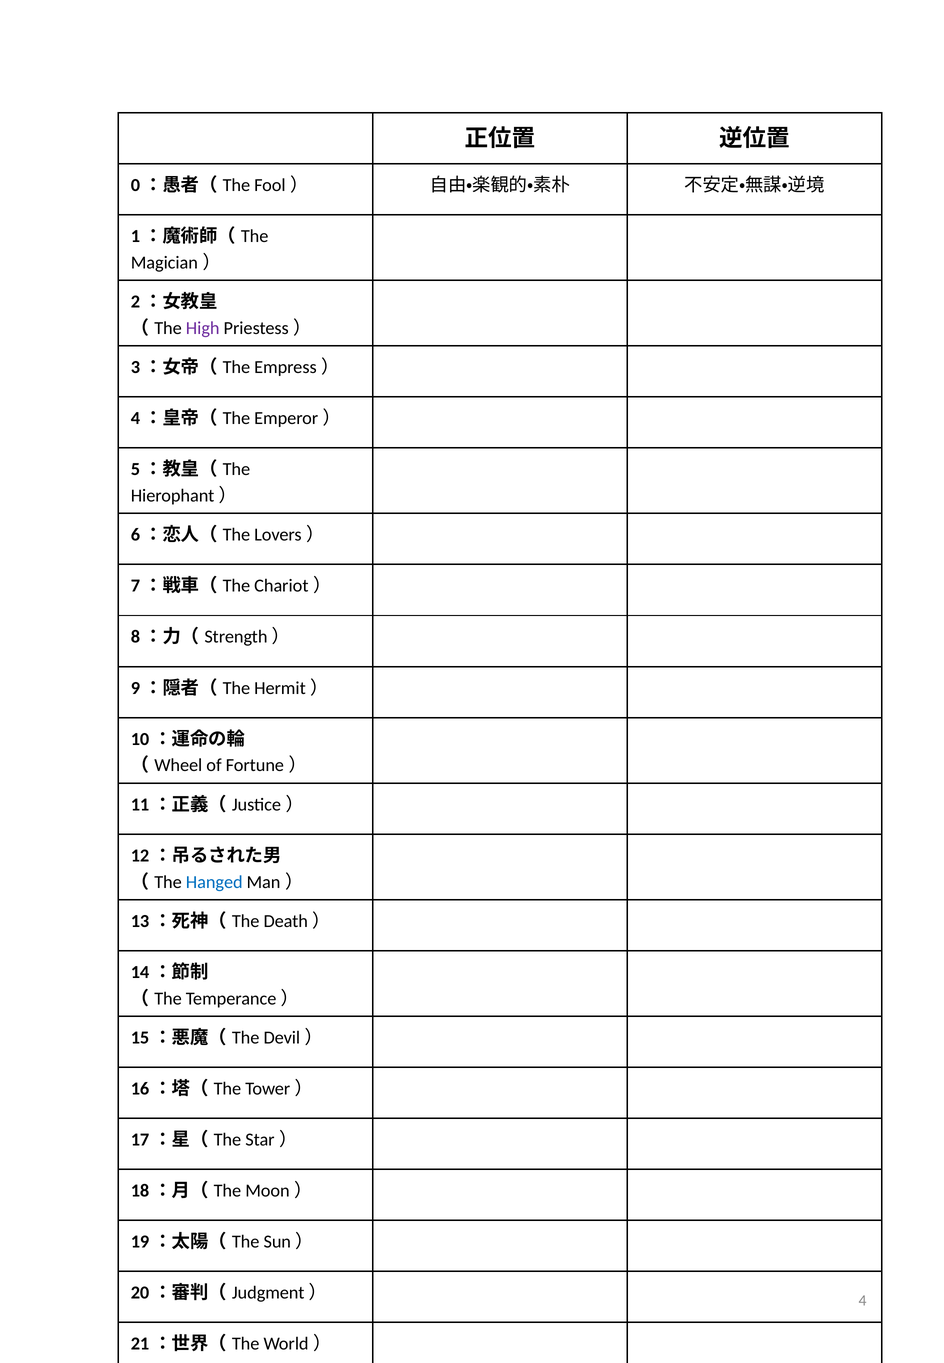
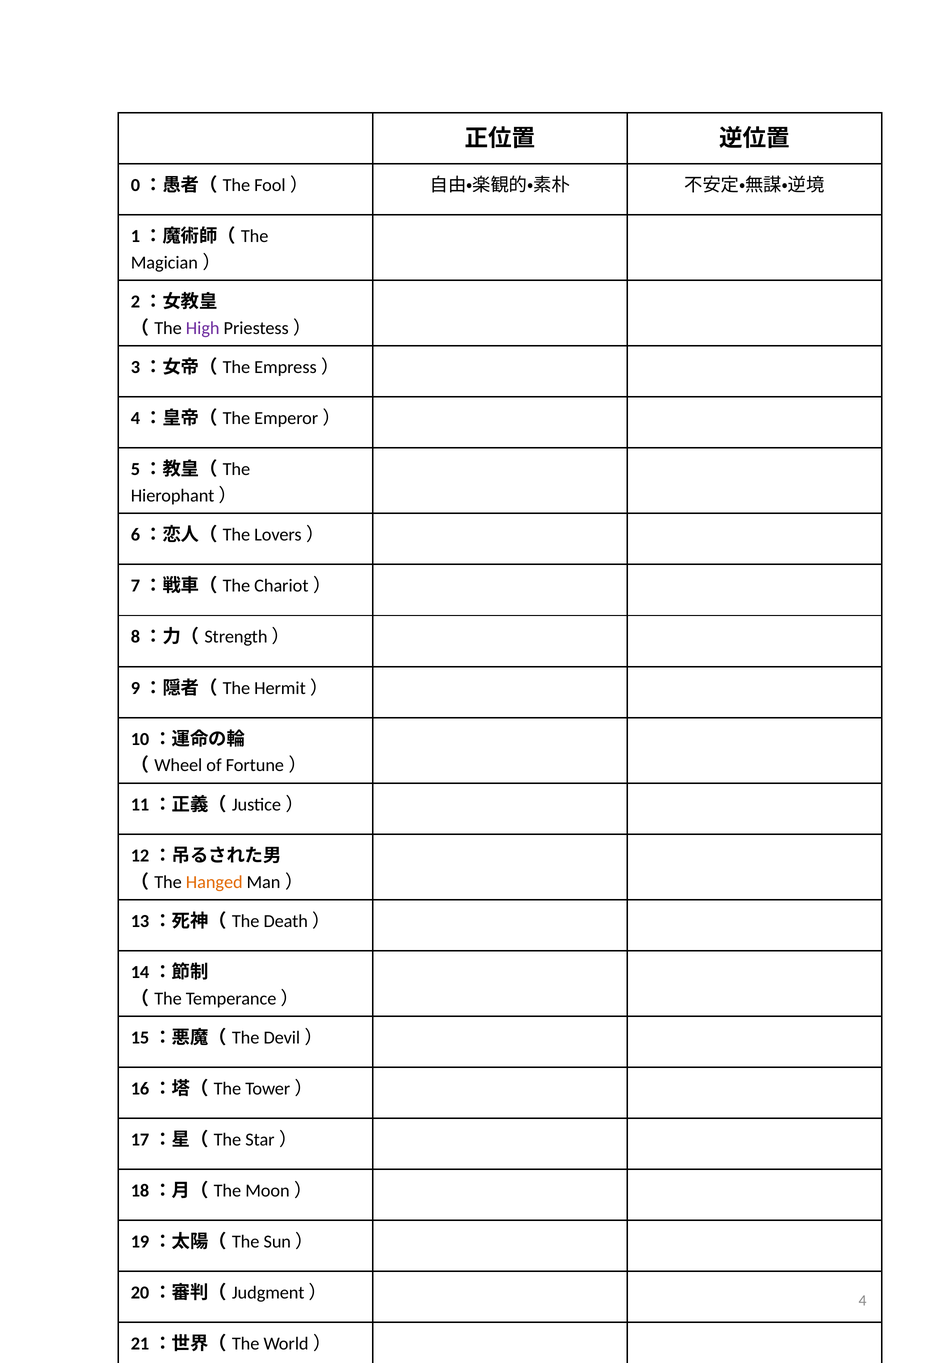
Hanged colour: blue -> orange
